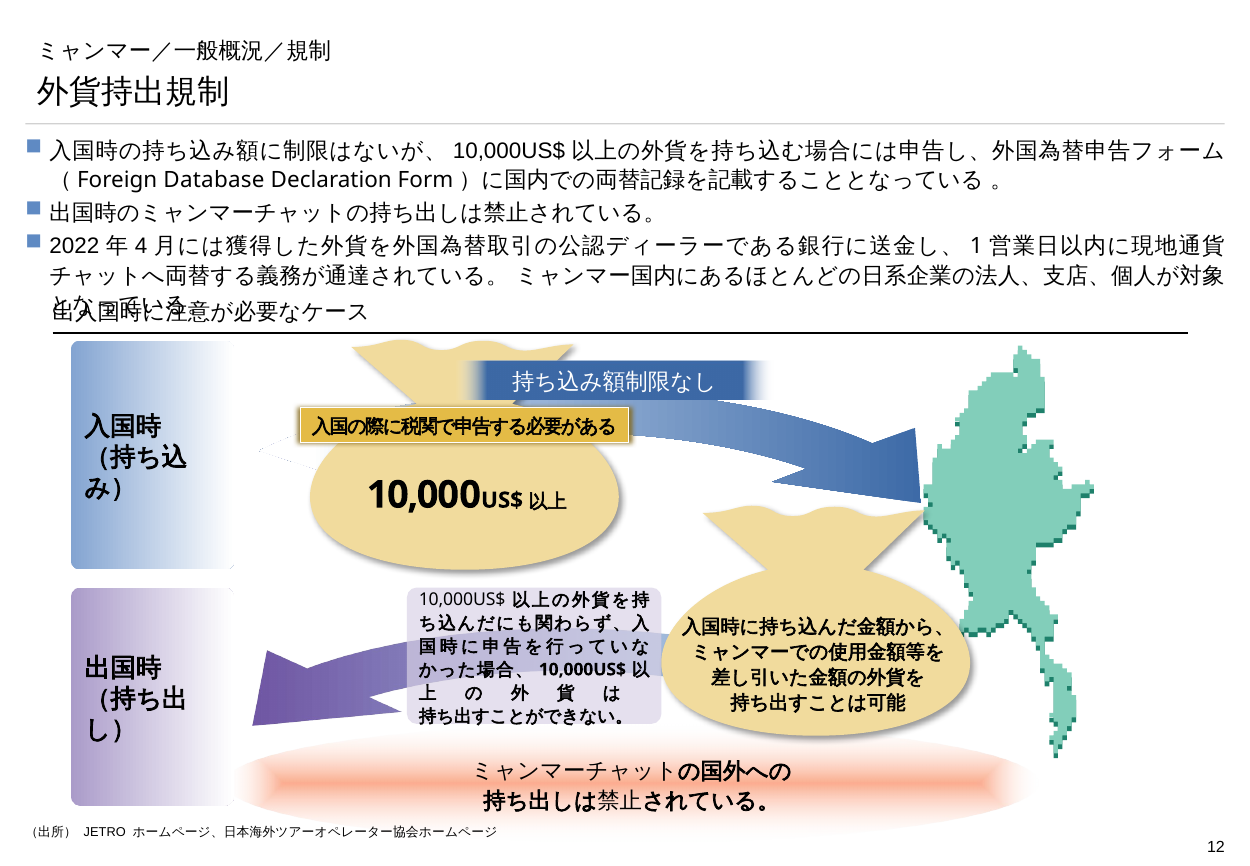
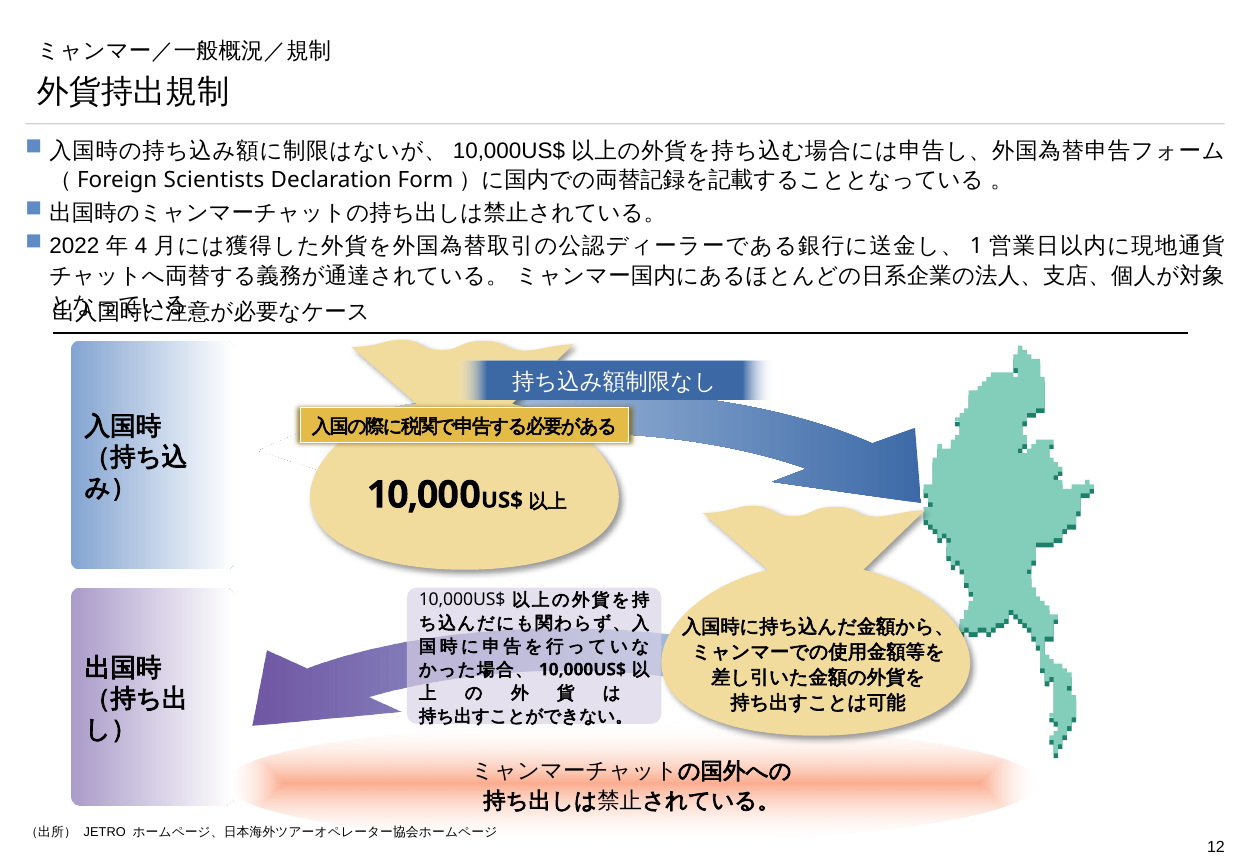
Database: Database -> Scientists
